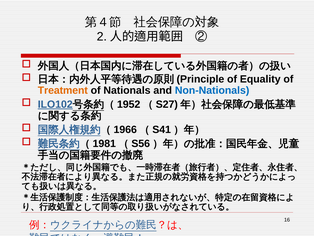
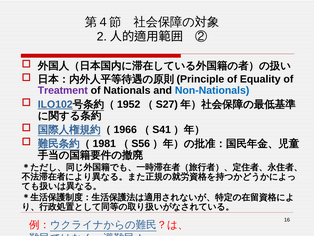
Treatment colour: orange -> purple
